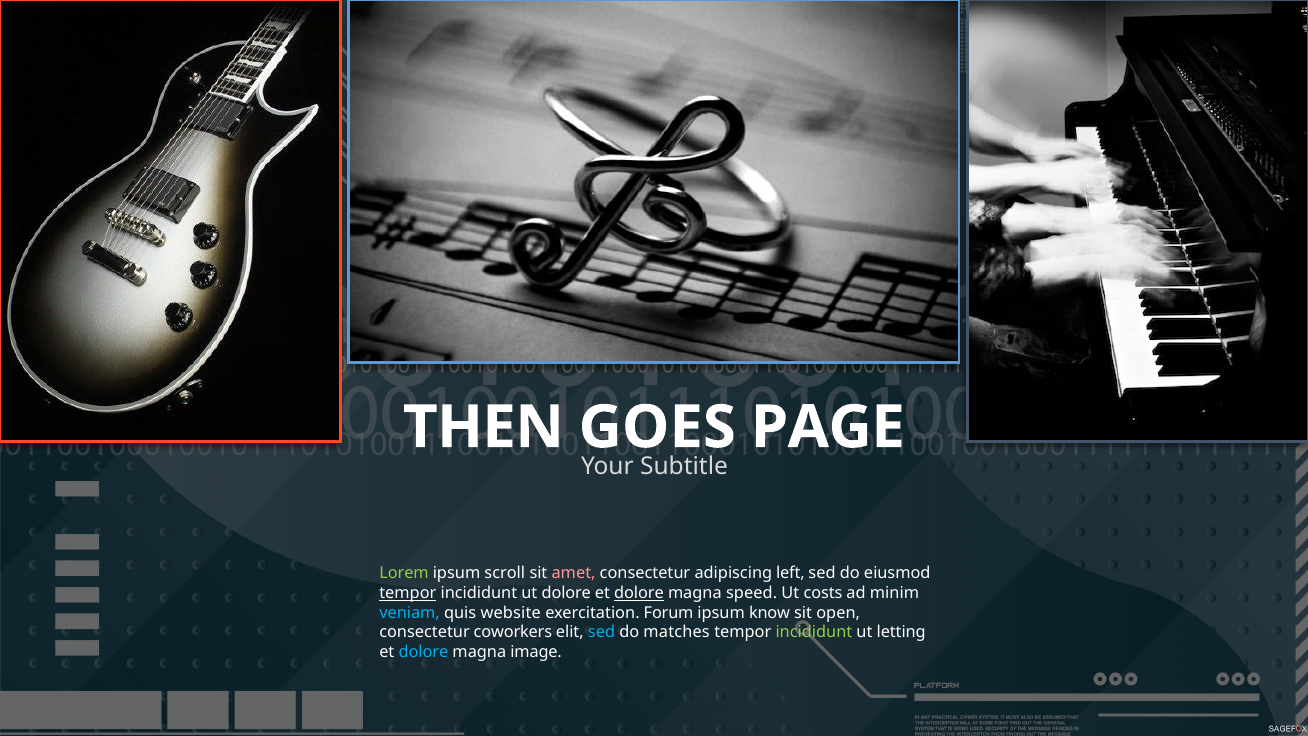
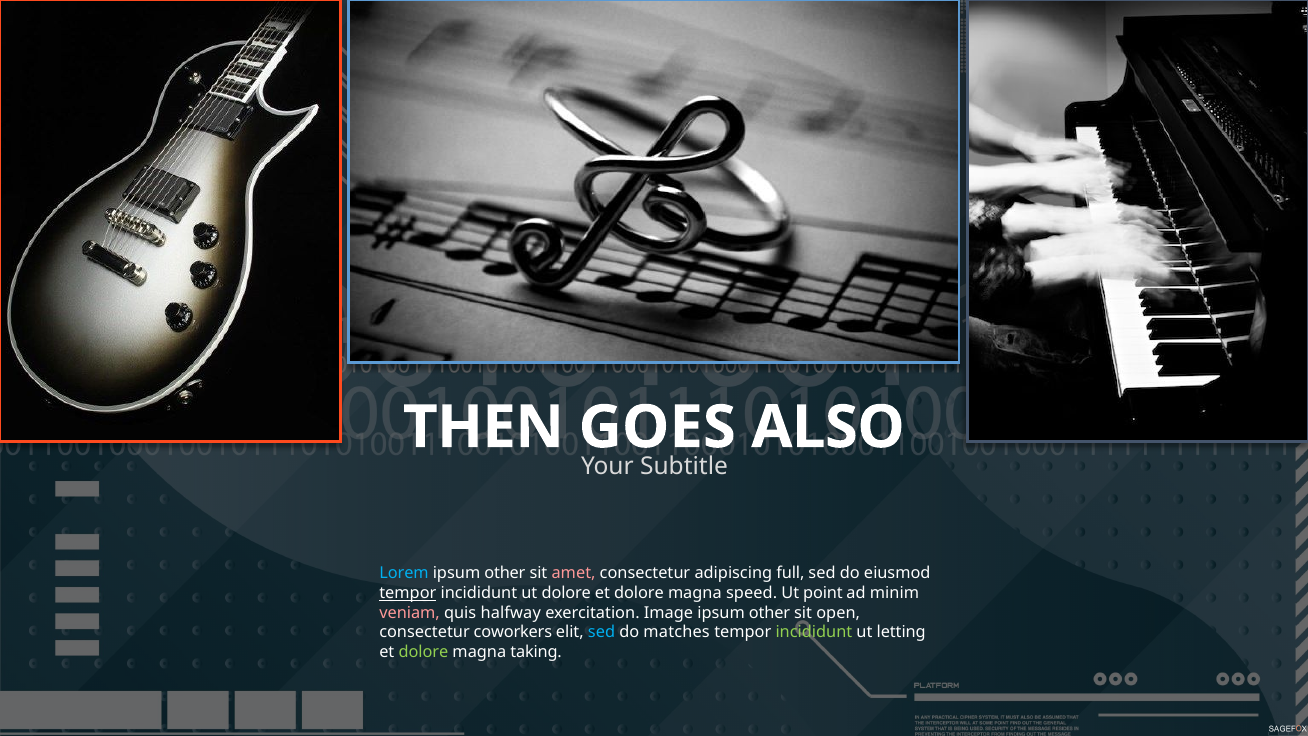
PAGE: PAGE -> ALSO
Lorem colour: light green -> light blue
scroll at (505, 573): scroll -> other
left: left -> full
dolore at (639, 593) underline: present -> none
costs: costs -> point
veniam colour: light blue -> pink
website: website -> halfway
Forum: Forum -> Image
know at (770, 612): know -> other
dolore at (423, 652) colour: light blue -> light green
image: image -> taking
